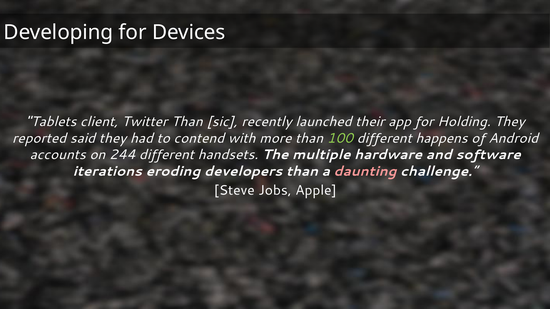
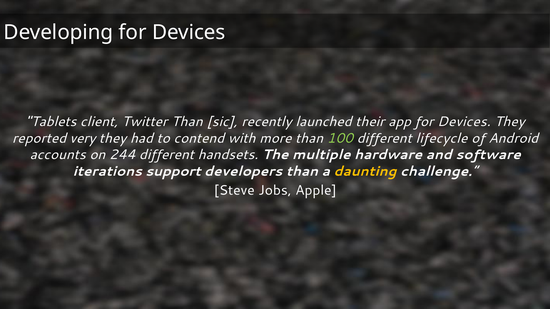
app for Holding: Holding -> Devices
said: said -> very
happens: happens -> lifecycle
eroding: eroding -> support
daunting colour: pink -> yellow
